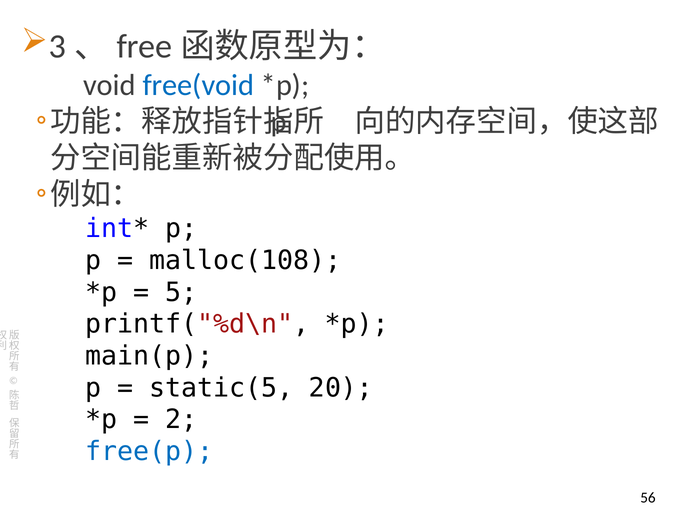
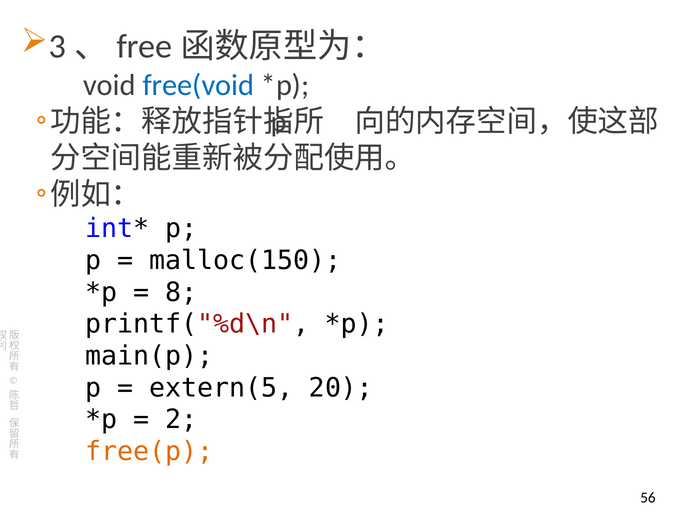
malloc(108: malloc(108 -> malloc(150
5: 5 -> 8
static(5: static(5 -> extern(5
free(p colour: blue -> orange
